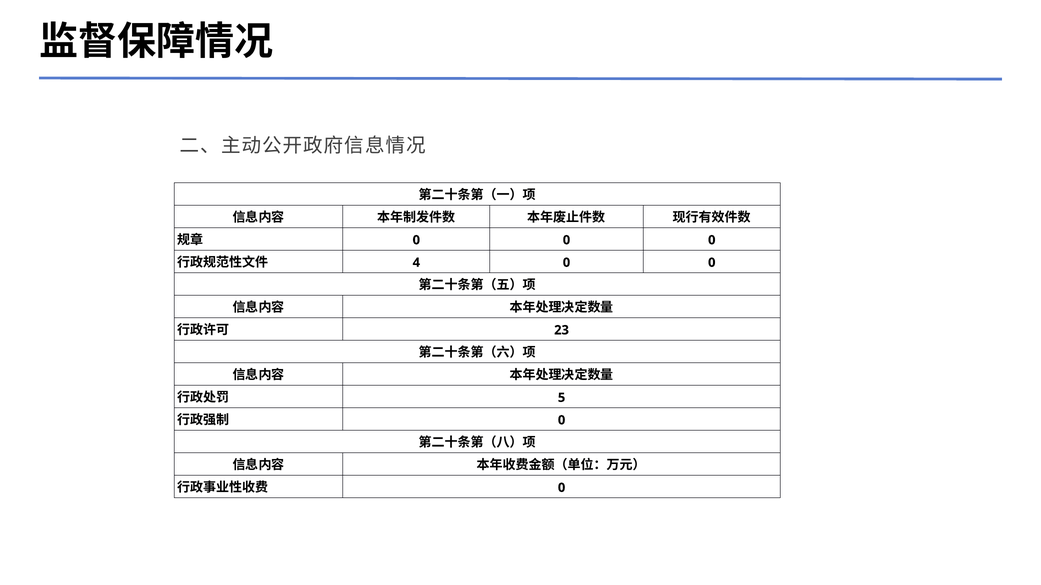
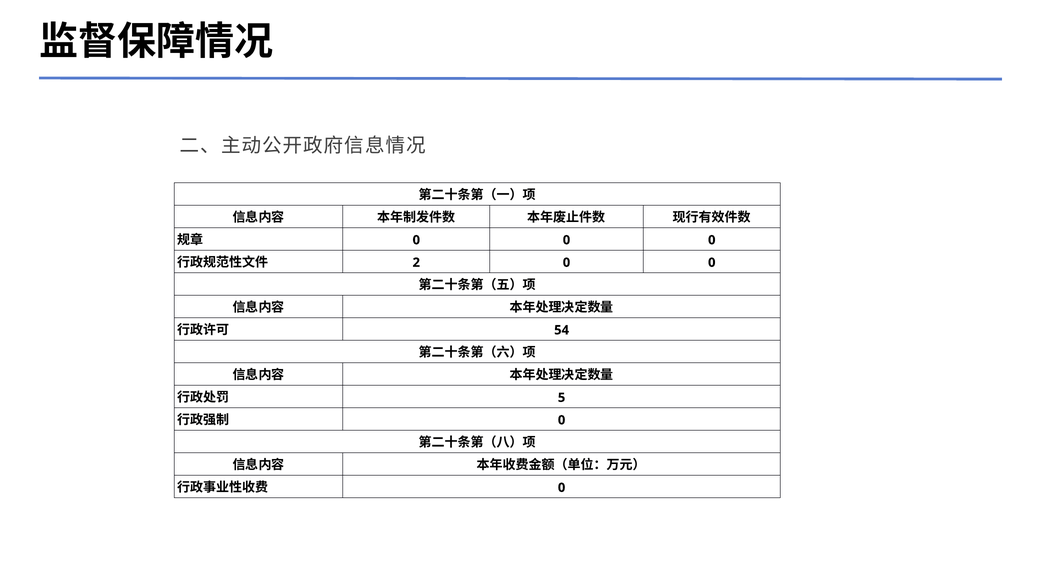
4: 4 -> 2
23: 23 -> 54
